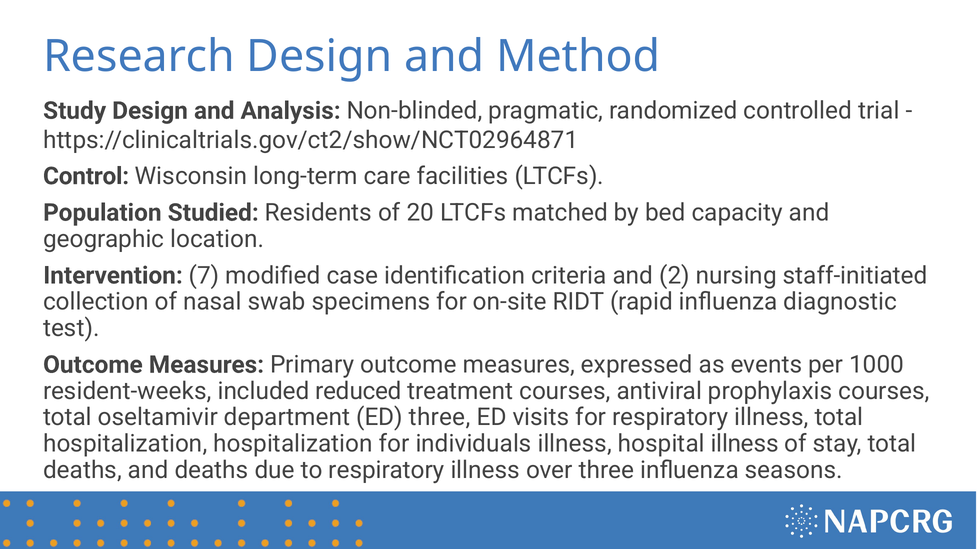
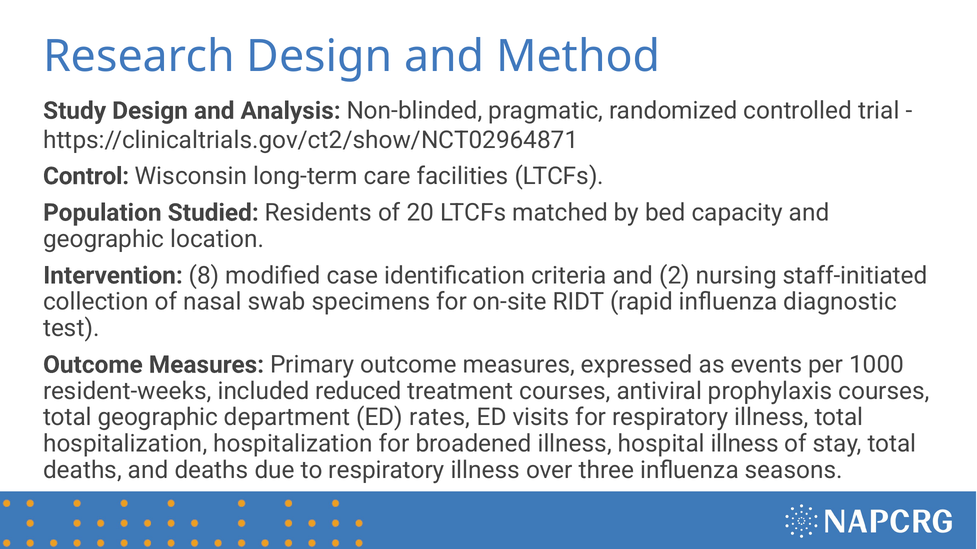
7: 7 -> 8
total oseltamivir: oseltamivir -> geographic
ED three: three -> rates
individuals: individuals -> broadened
